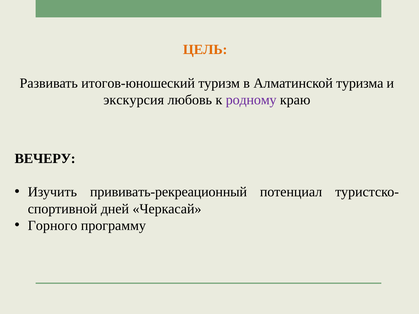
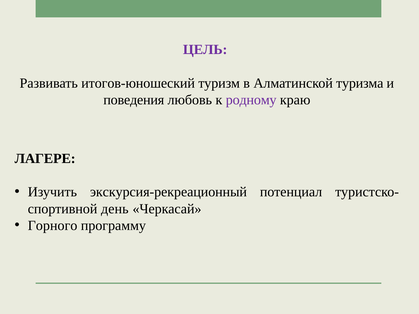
ЦЕЛЬ colour: orange -> purple
экскурсия: экскурсия -> поведения
ВЕЧЕРУ: ВЕЧЕРУ -> ЛАГЕРЕ
прививать-рекреационный: прививать-рекреационный -> экскурсия-рекреационный
дней: дней -> день
